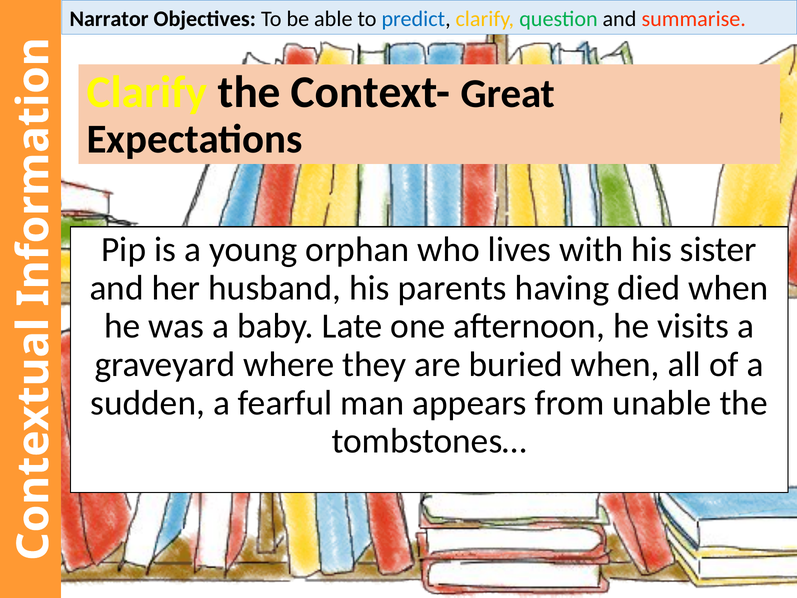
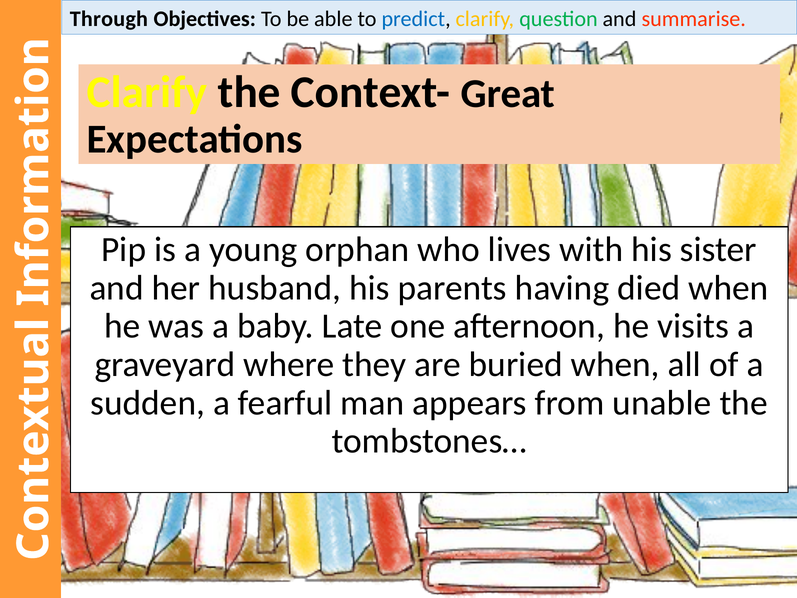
Narrator: Narrator -> Through
